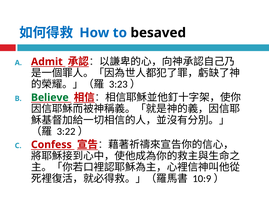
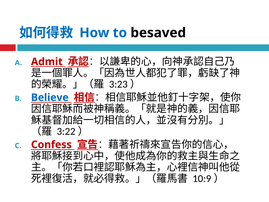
Believe colour: green -> blue
